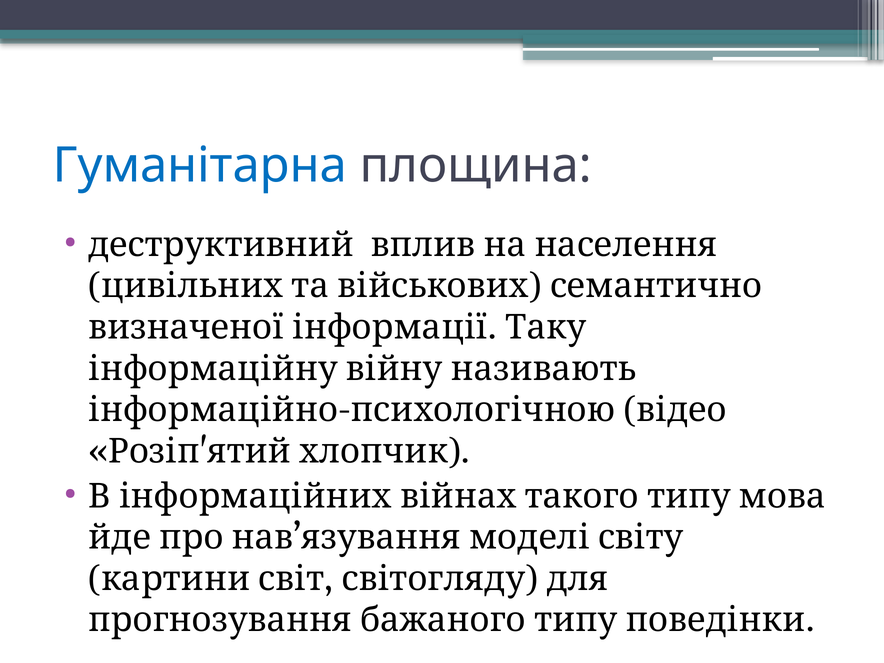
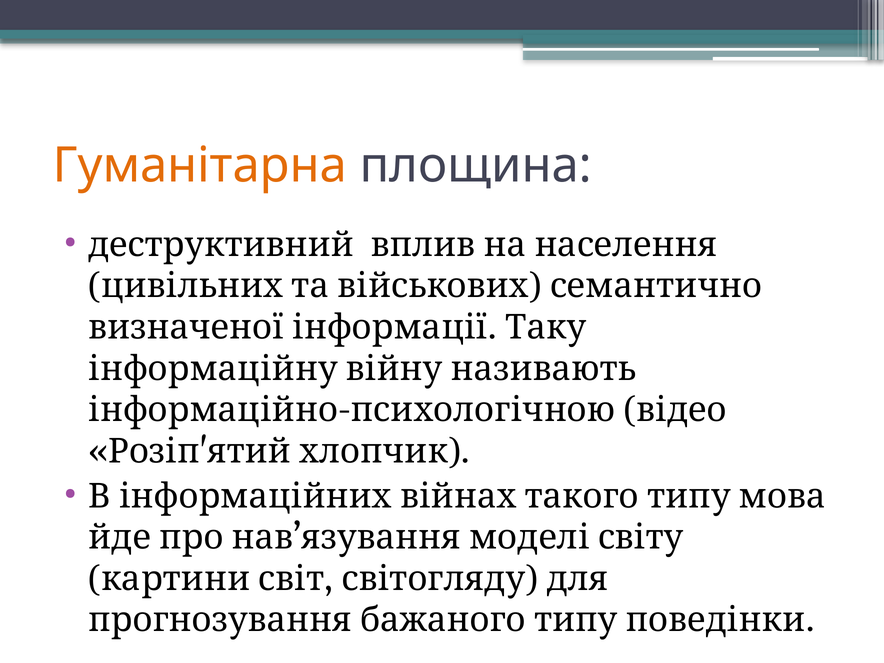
Гуманітарна colour: blue -> orange
